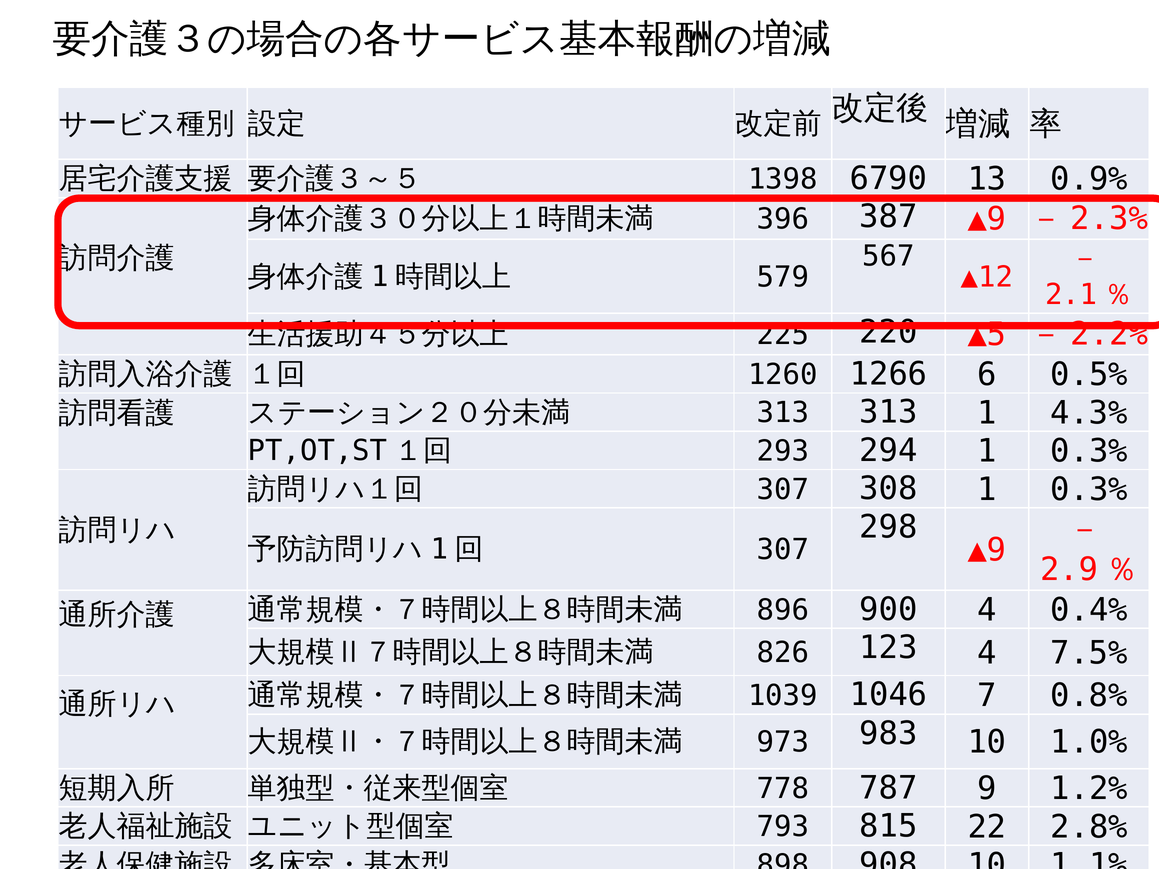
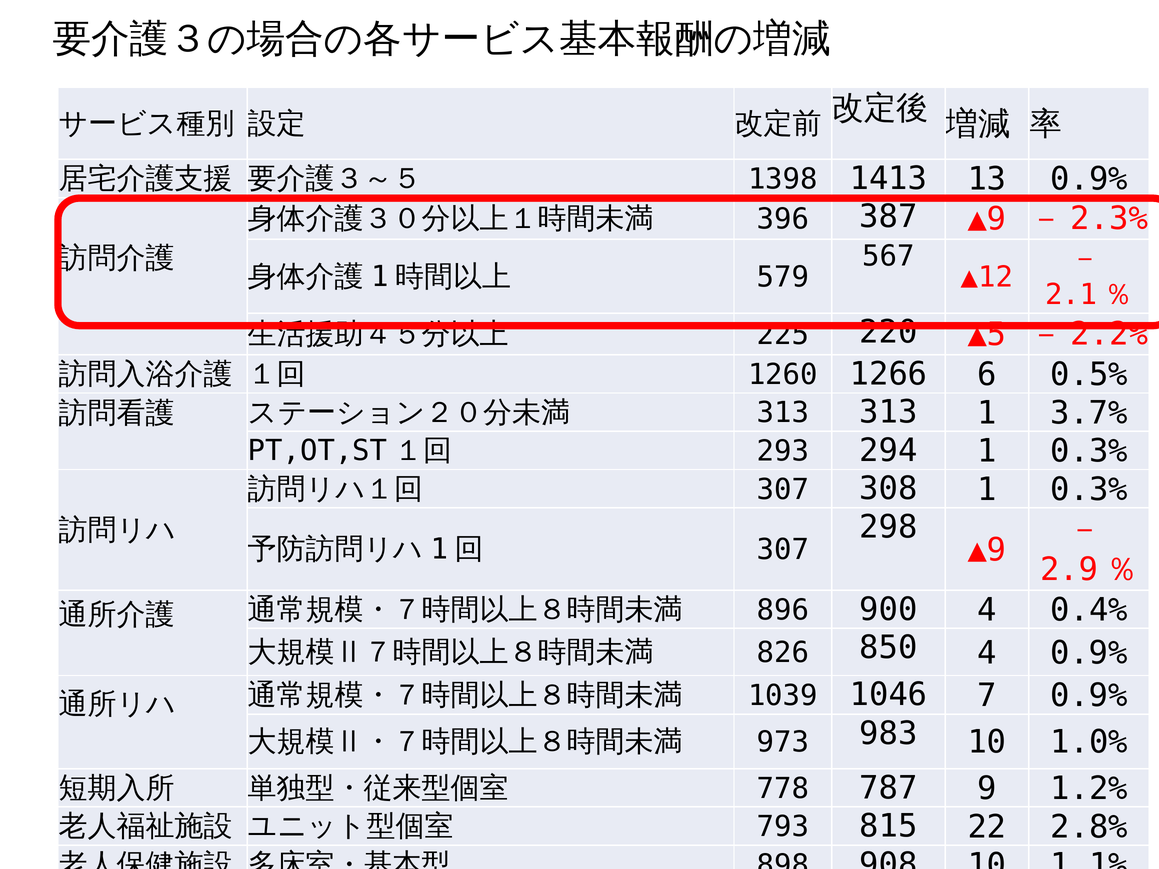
6790: 6790 -> 1413
4.3%: 4.3% -> 3.7%
123: 123 -> 850
4 7.5%: 7.5% -> 0.9%
7 0.8%: 0.8% -> 0.9%
